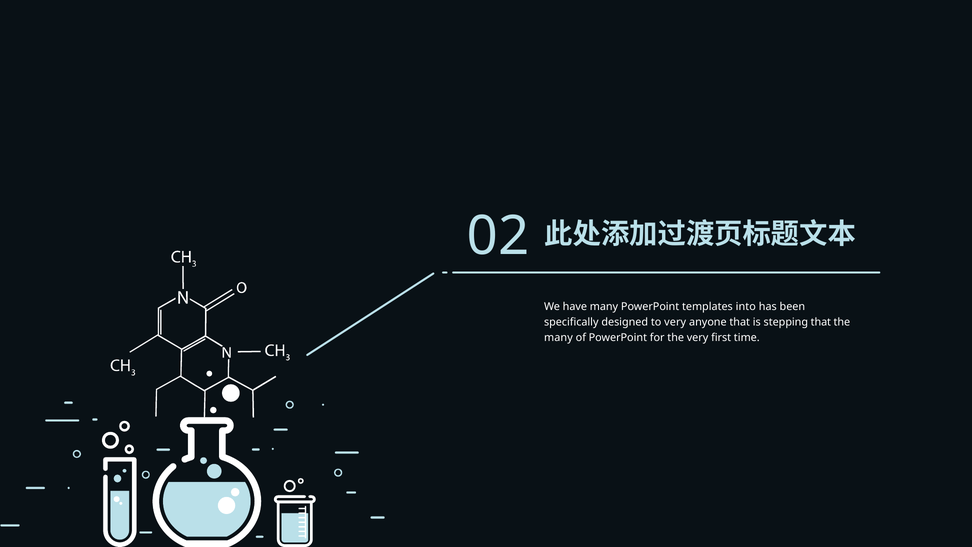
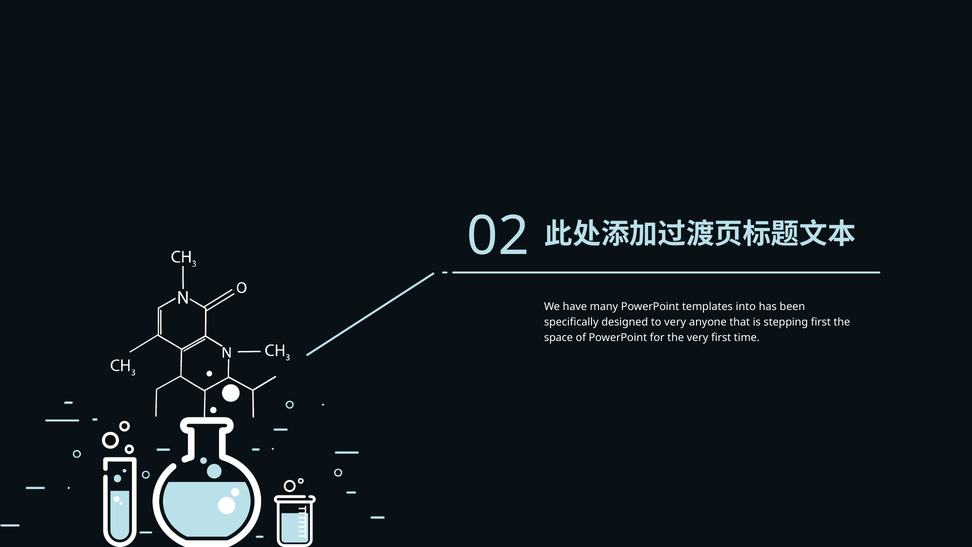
stepping that: that -> first
many at (558, 337): many -> space
